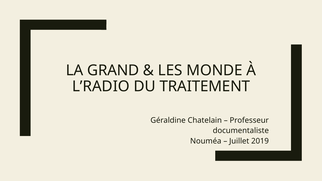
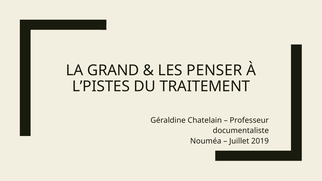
MONDE: MONDE -> PENSER
L’RADIO: L’RADIO -> L’PISTES
